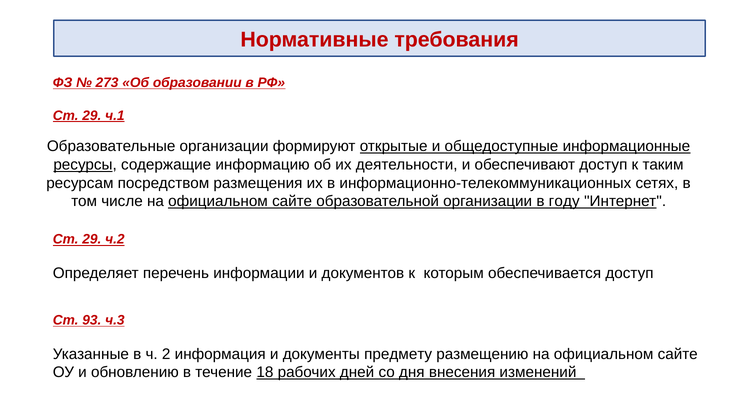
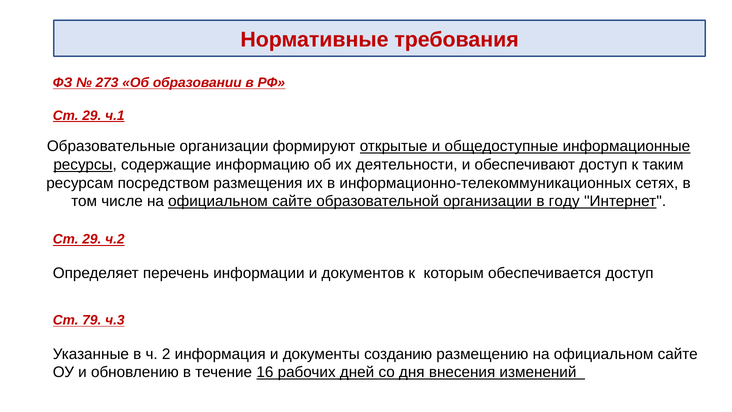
93: 93 -> 79
предмету: предмету -> созданию
18: 18 -> 16
